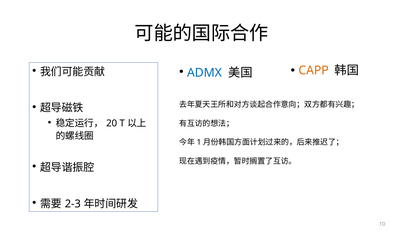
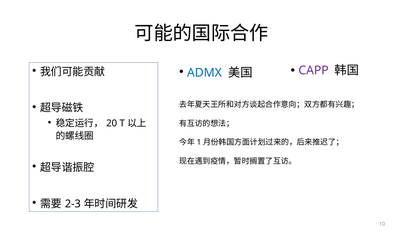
CAPP colour: orange -> purple
